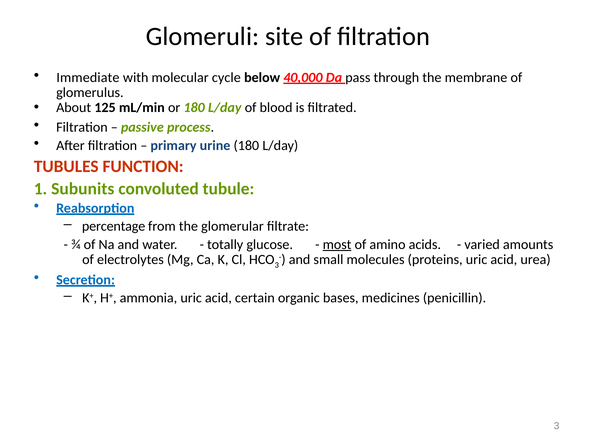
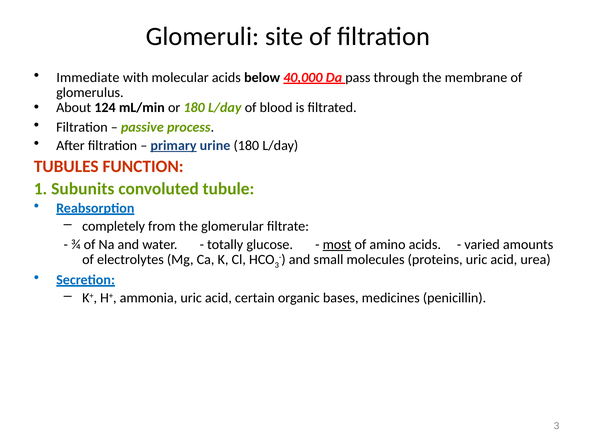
molecular cycle: cycle -> acids
125: 125 -> 124
primary underline: none -> present
percentage: percentage -> completely
